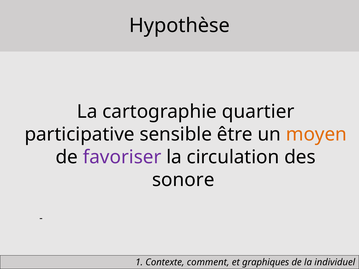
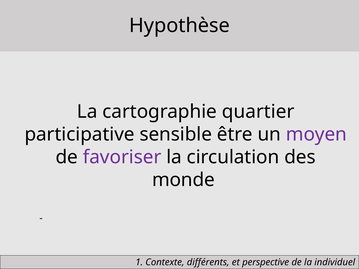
moyen colour: orange -> purple
sonore: sonore -> monde
comment: comment -> différents
graphiques: graphiques -> perspective
